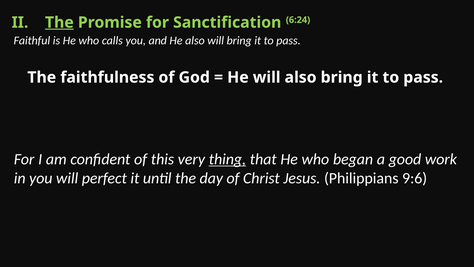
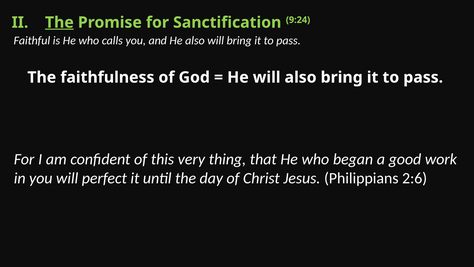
6:24: 6:24 -> 9:24
thing underline: present -> none
9:6: 9:6 -> 2:6
